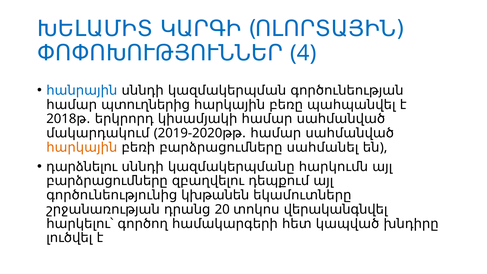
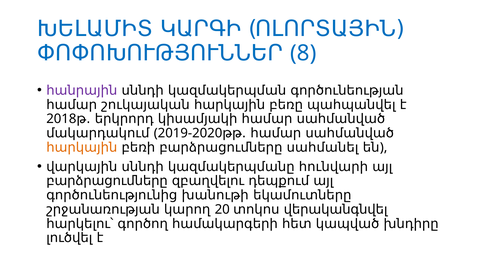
4: 4 -> 8
հանրային colour: blue -> purple
պտուղներից: պտուղներից -> շուկայական
դարձնելու: դարձնելու -> վարկային
հարկումն: հարկումն -> հունվարի
կխթանեն: կխթանեն -> խանութի
դրանց: դրանց -> կարող
